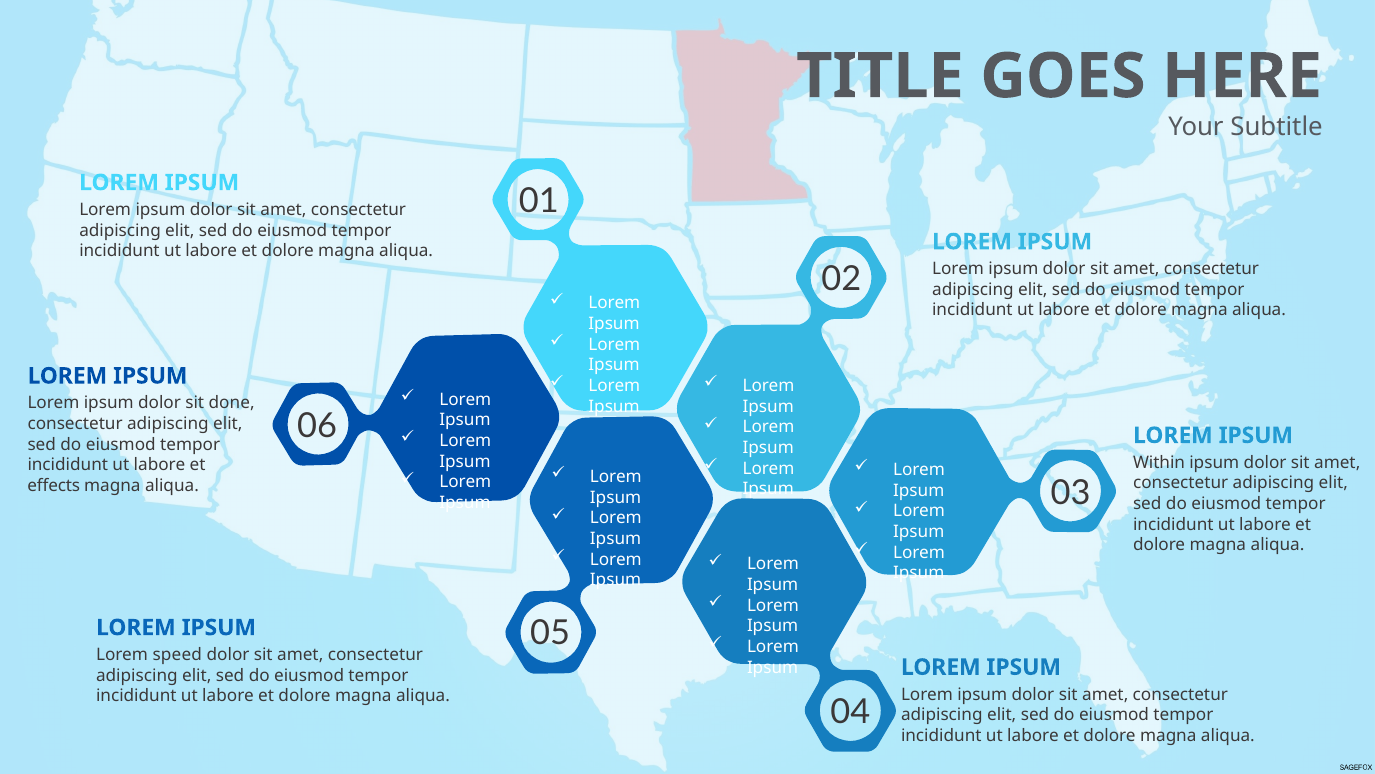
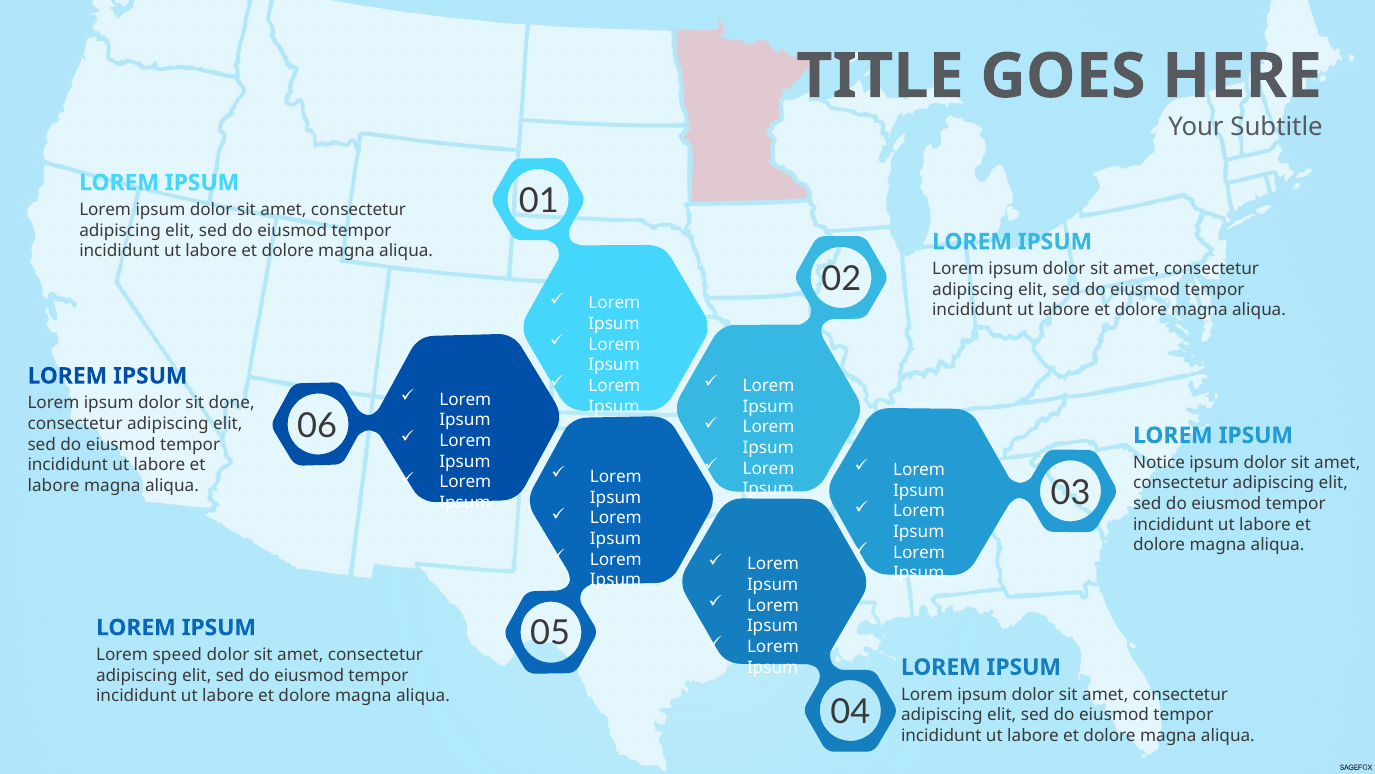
Within: Within -> Notice
effects at (54, 485): effects -> labore
